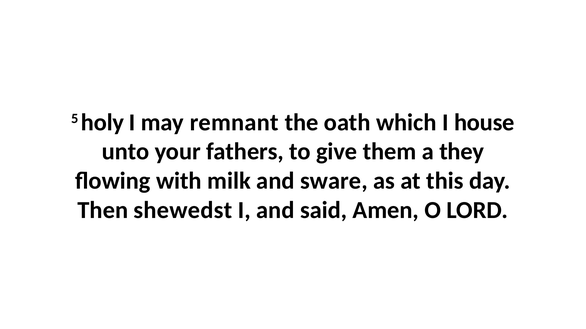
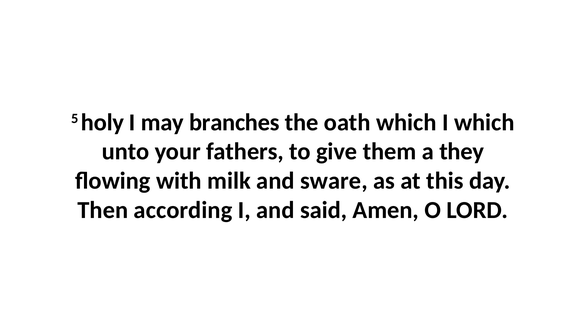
remnant: remnant -> branches
I house: house -> which
shewedst: shewedst -> according
